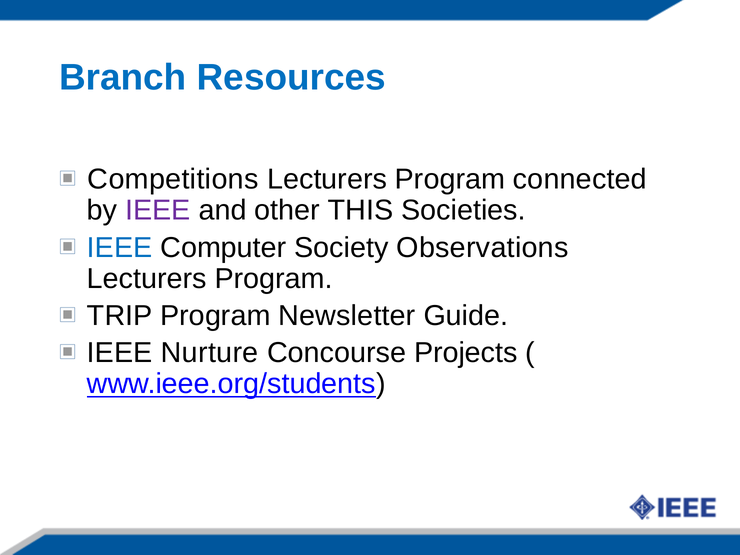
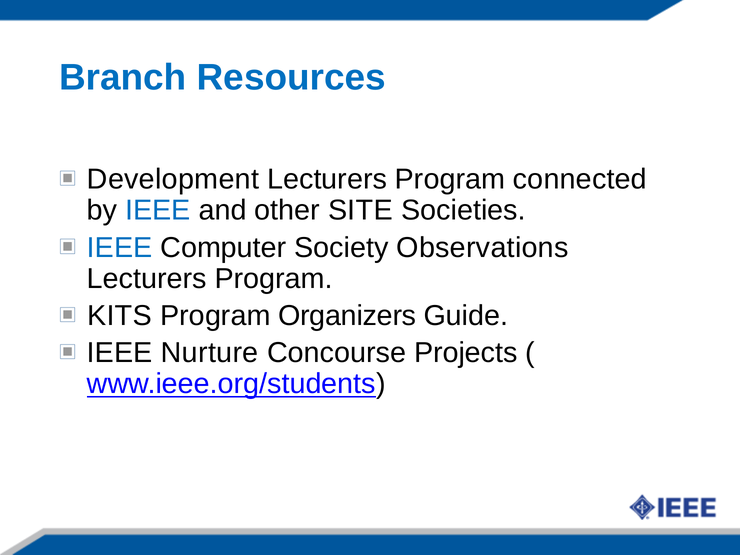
Competitions: Competitions -> Development
IEEE at (158, 210) colour: purple -> blue
THIS: THIS -> SITE
TRIP: TRIP -> KITS
Newsletter: Newsletter -> Organizers
